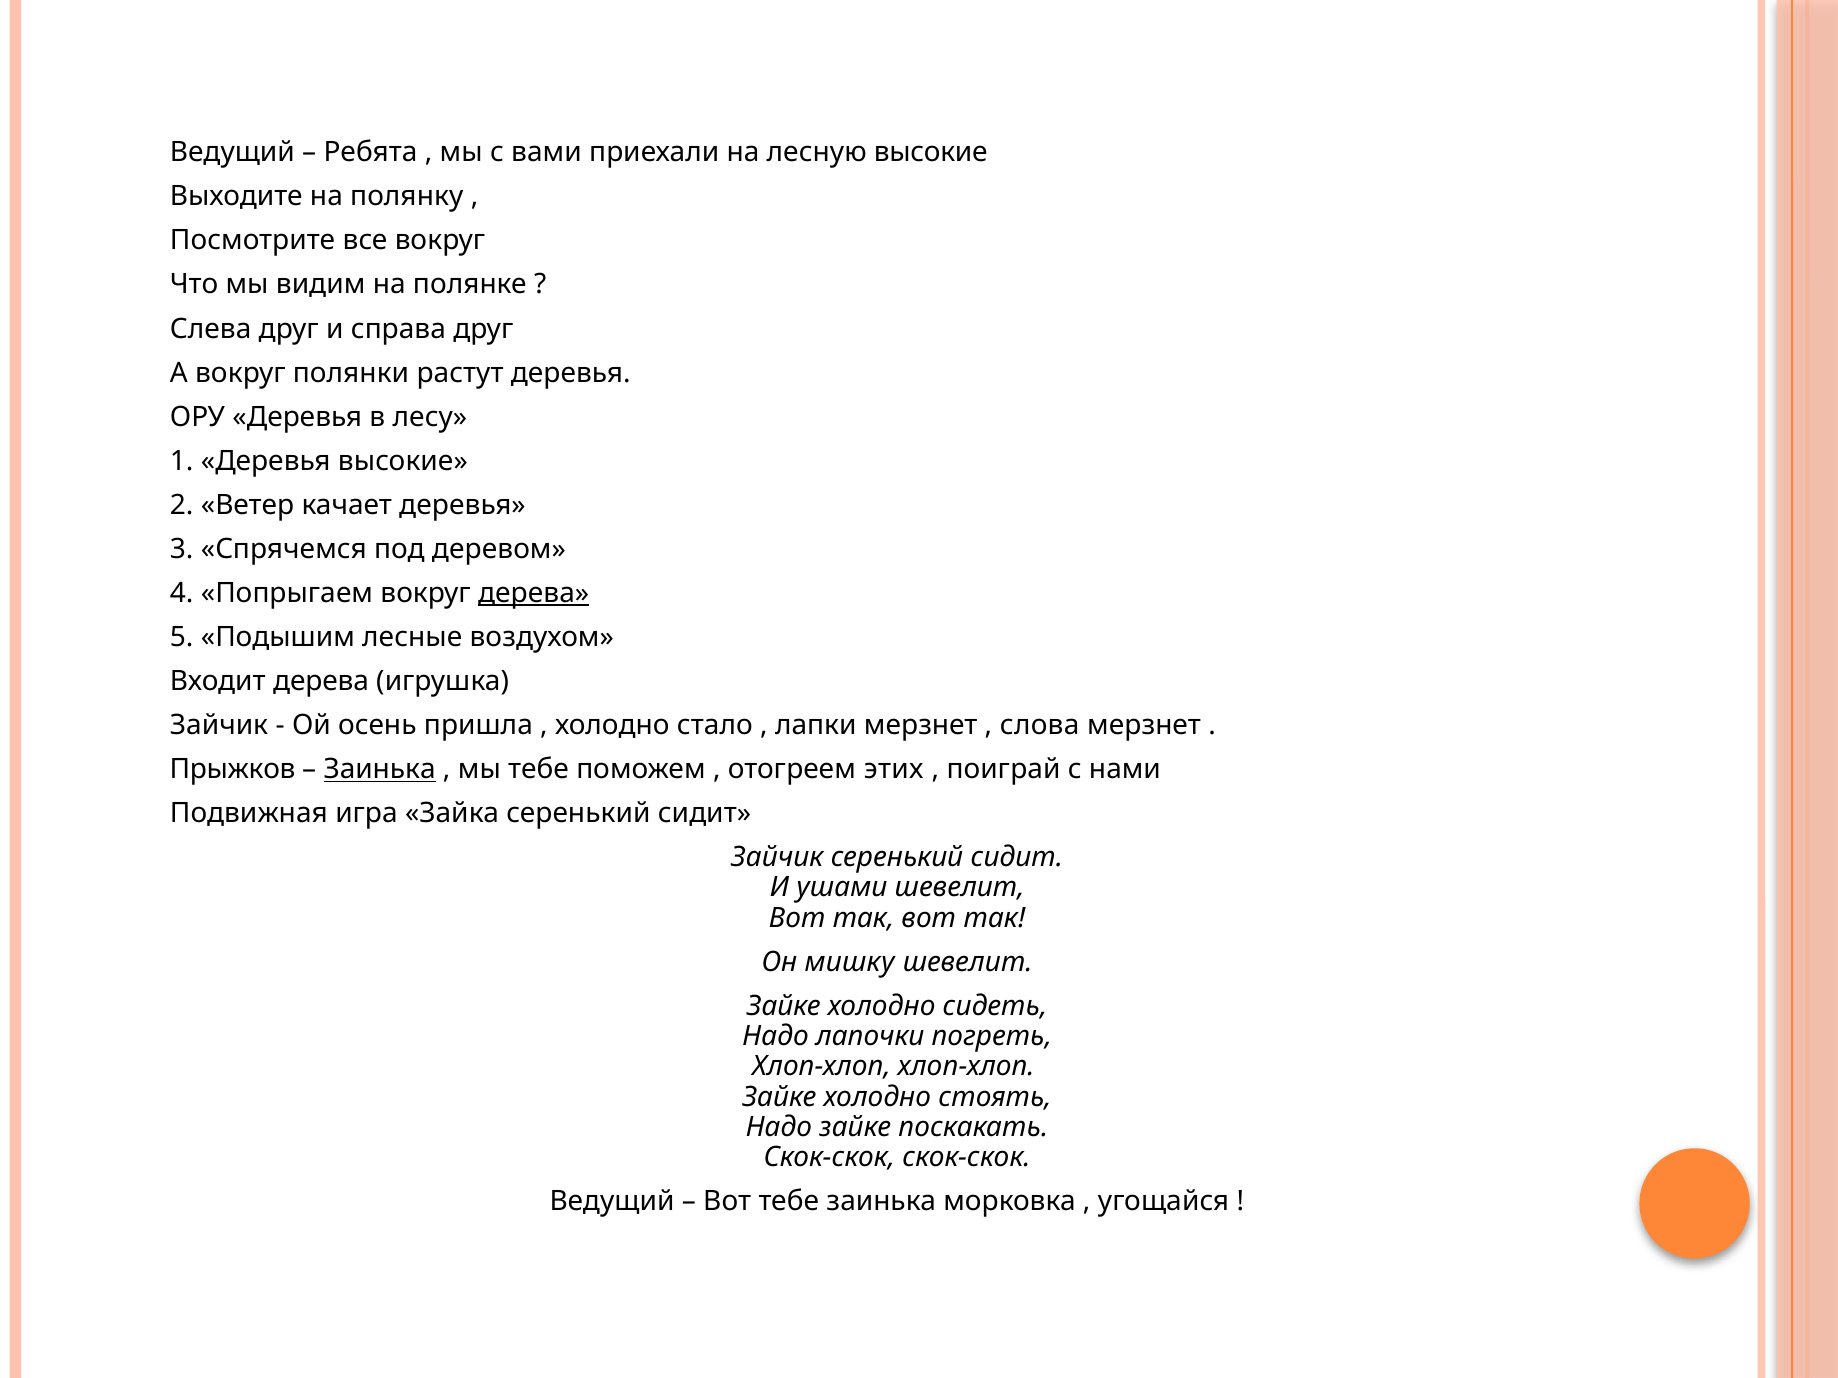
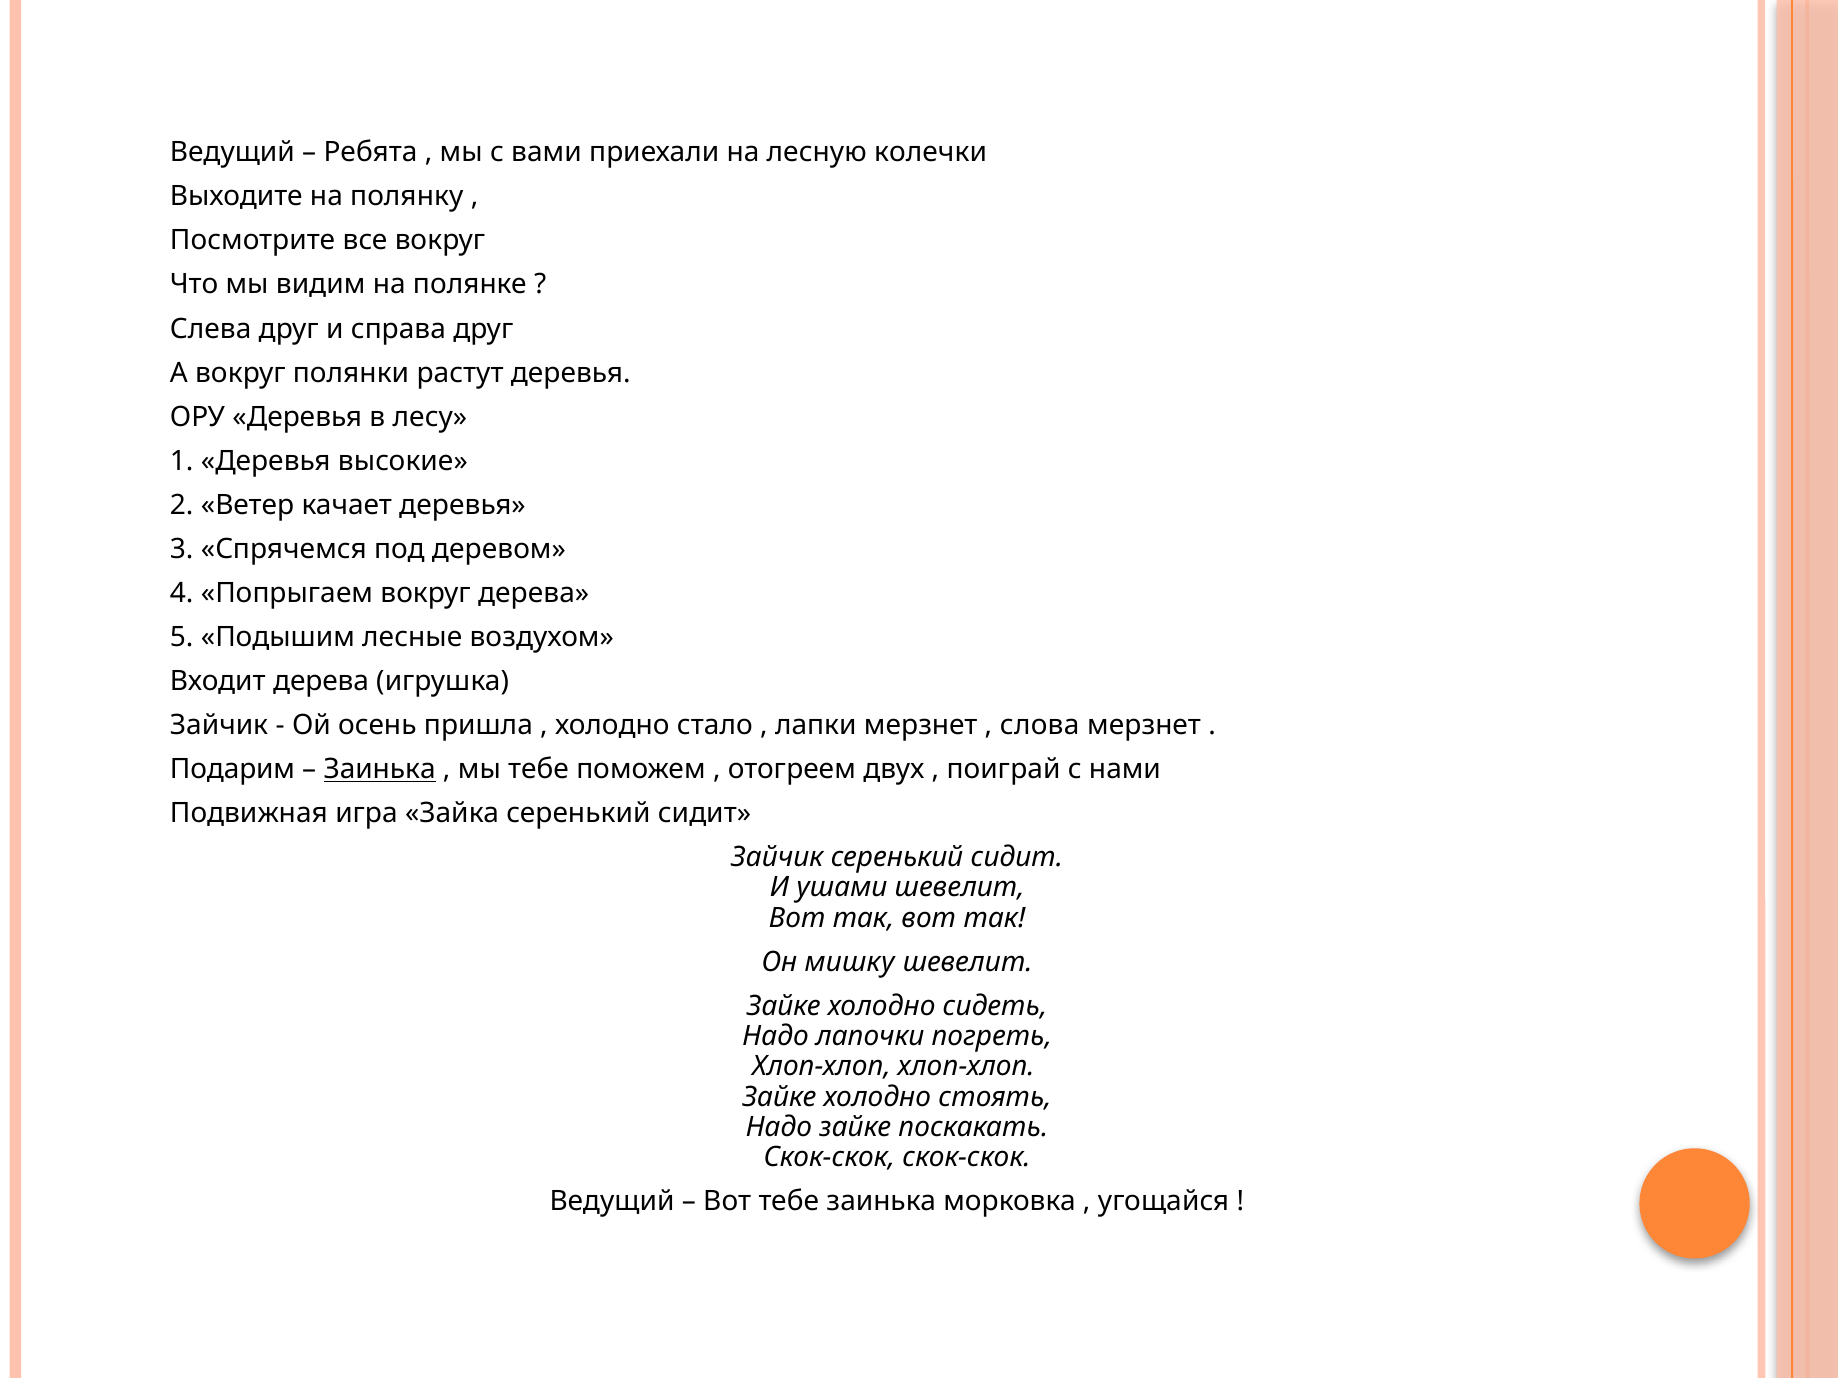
лесную высокие: высокие -> колечки
дерева at (534, 593) underline: present -> none
Прыжков: Прыжков -> Подарим
этих: этих -> двух
